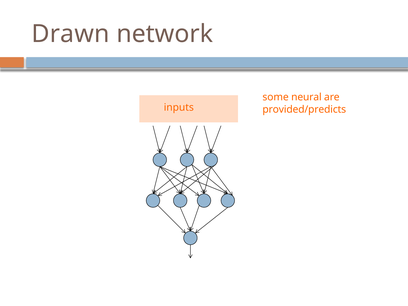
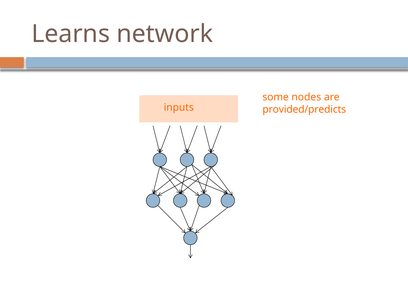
Drawn: Drawn -> Learns
neural: neural -> nodes
